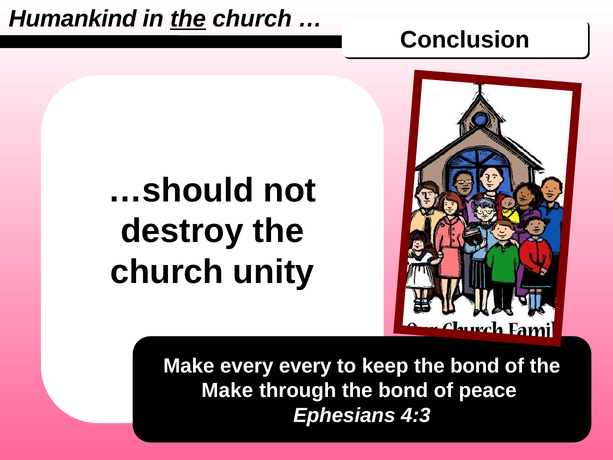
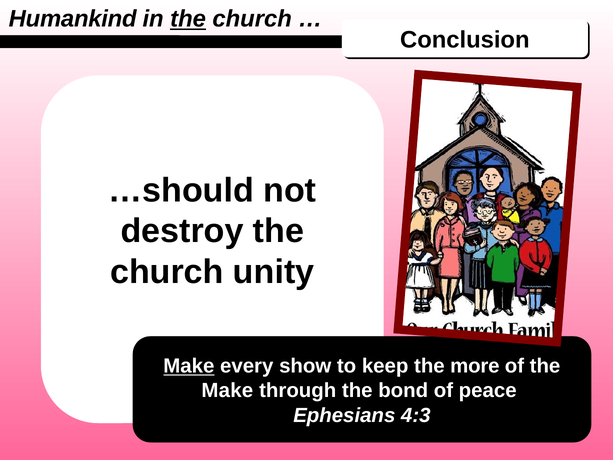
Make at (189, 366) underline: none -> present
every every: every -> show
keep the bond: bond -> more
